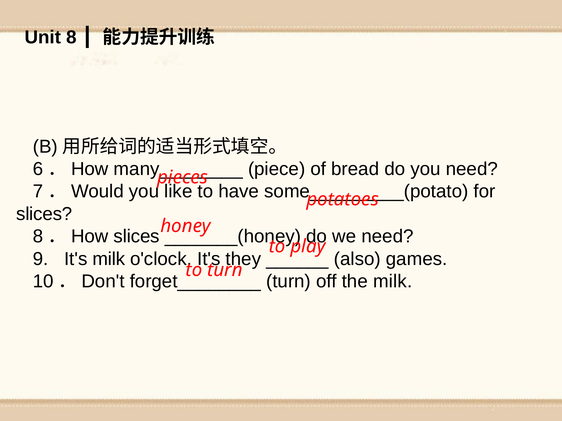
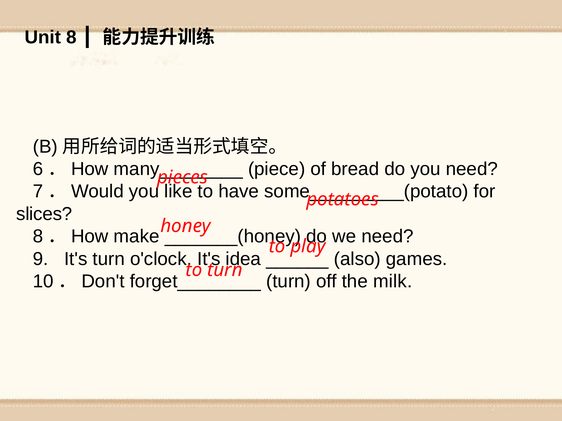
8．How slices: slices -> make
It's milk: milk -> turn
they: they -> idea
